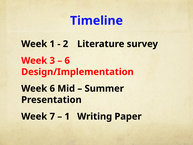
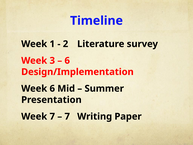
1 at (67, 116): 1 -> 7
